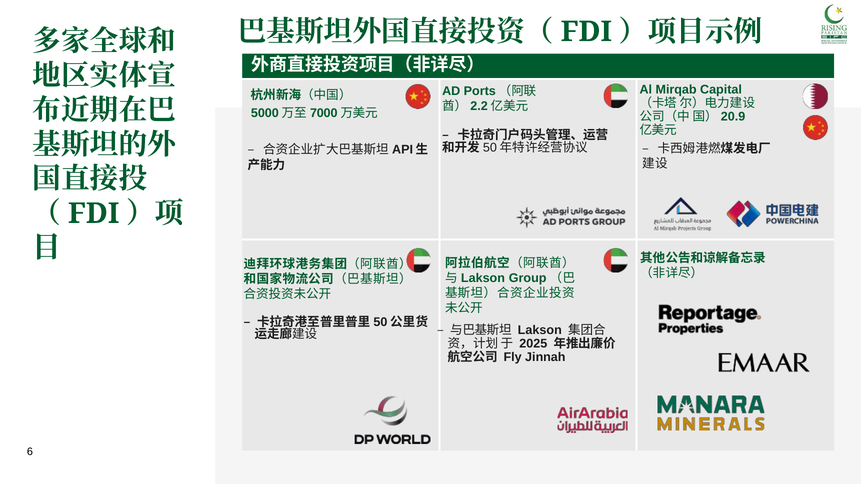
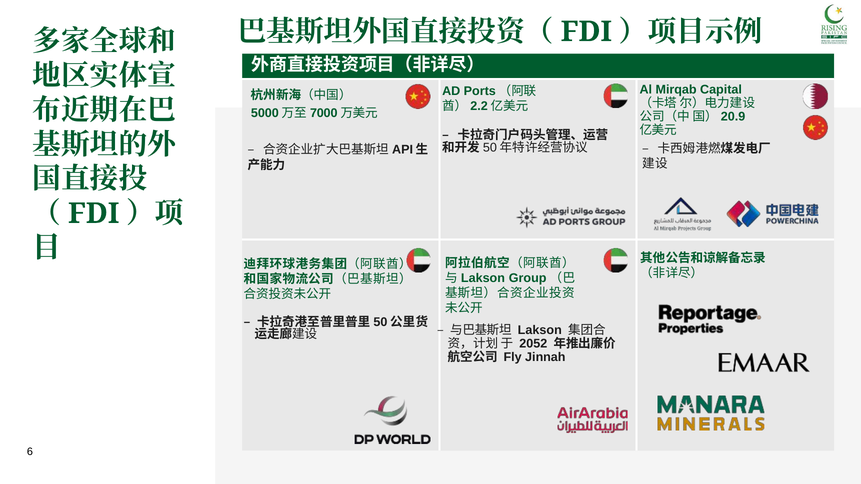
2025: 2025 -> 2052
